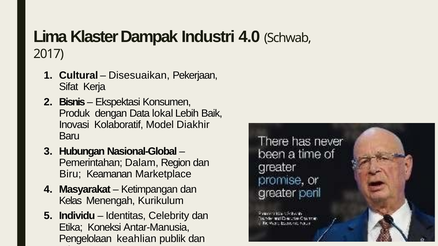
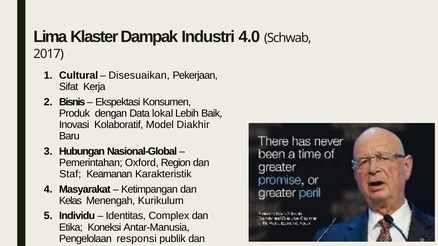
Dalam: Dalam -> Oxford
Biru: Biru -> Staf
Marketplace: Marketplace -> Karakteristik
Celebrity: Celebrity -> Complex
keahlian: keahlian -> responsi
